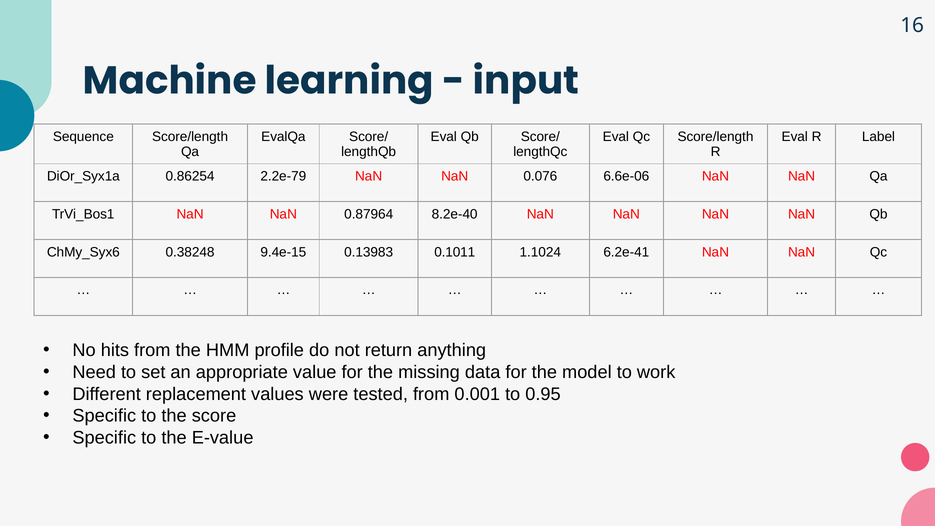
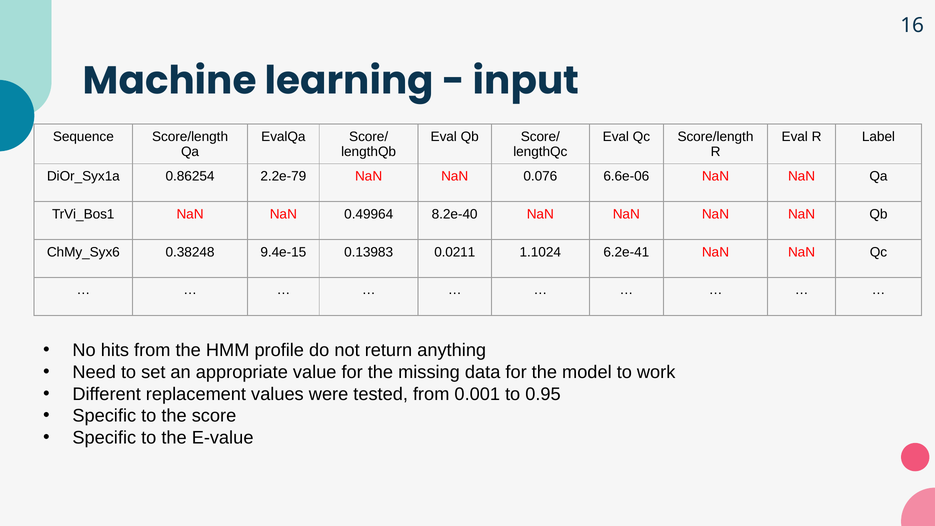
0.87964: 0.87964 -> 0.49964
0.1011: 0.1011 -> 0.0211
